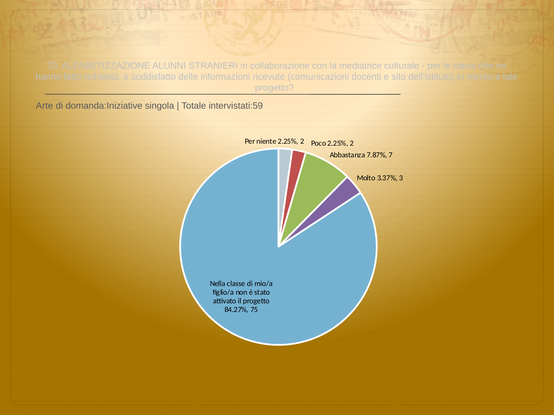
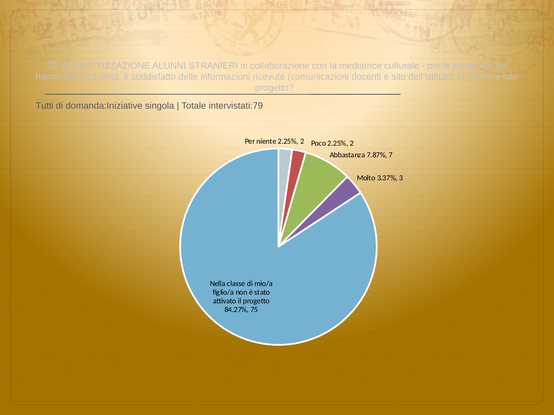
Arte: Arte -> Tutti
intervistati:59: intervistati:59 -> intervistati:79
